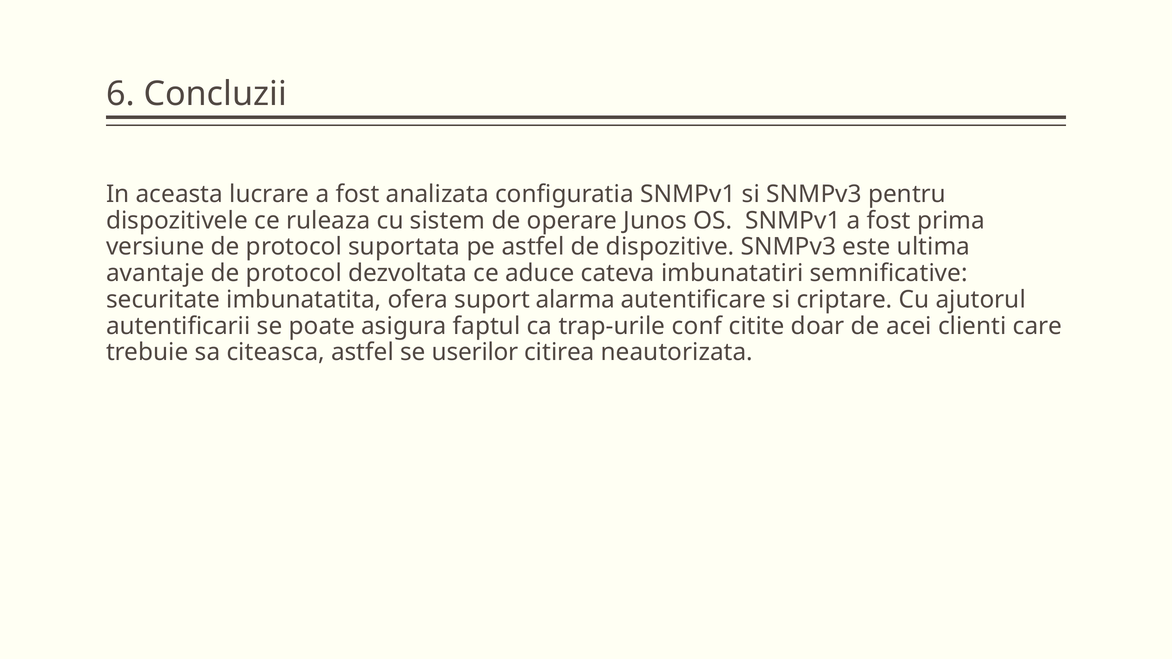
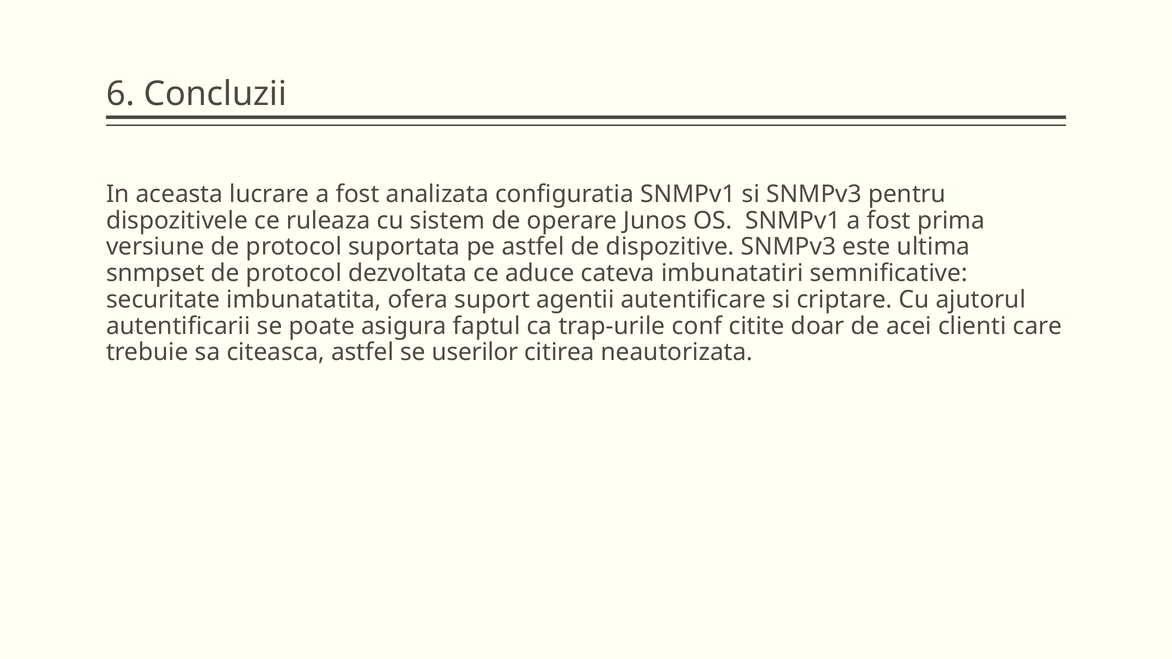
avantaje: avantaje -> snmpset
alarma: alarma -> agentii
